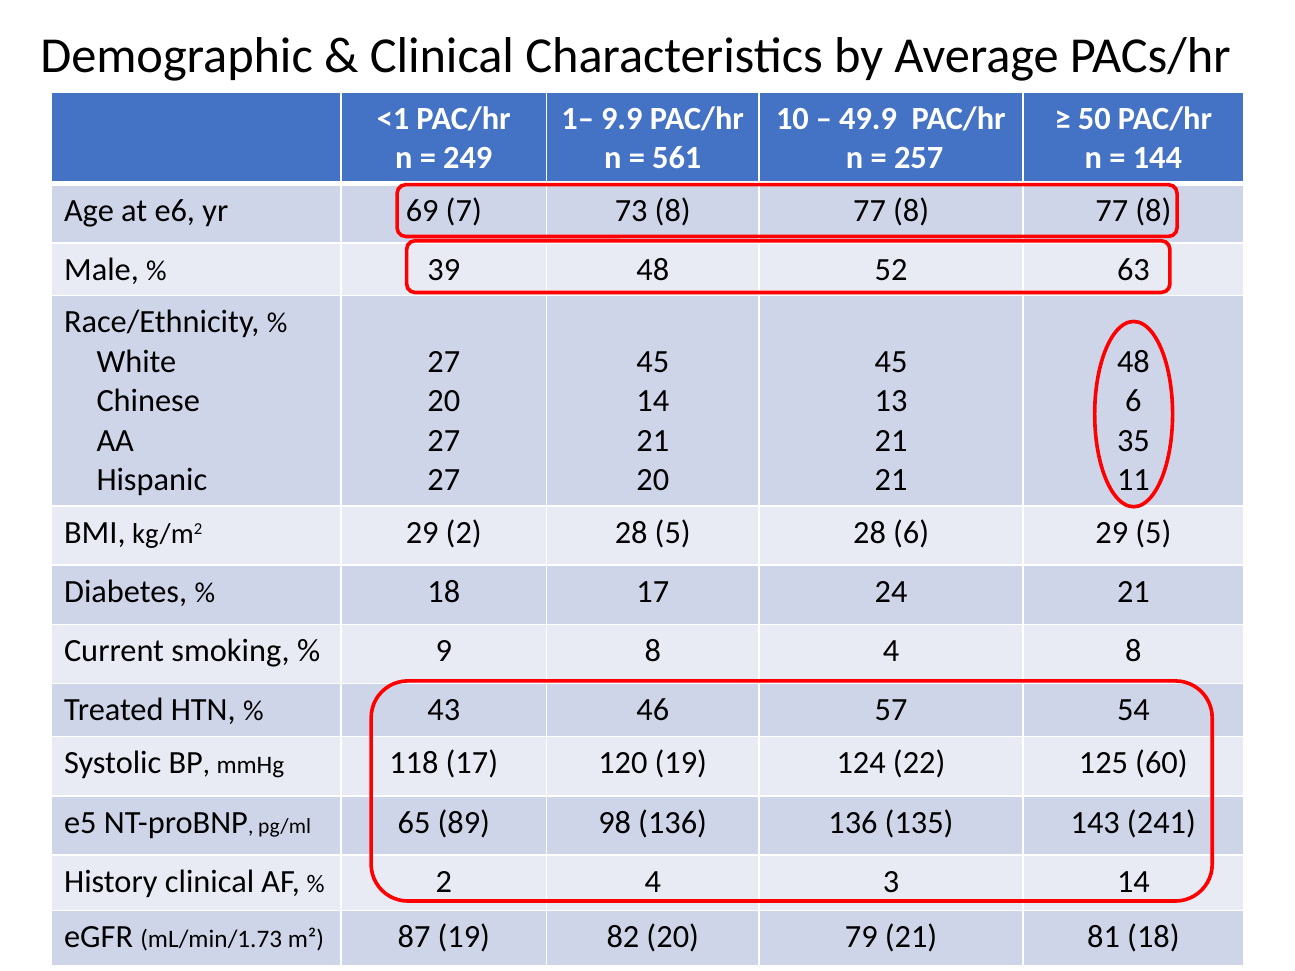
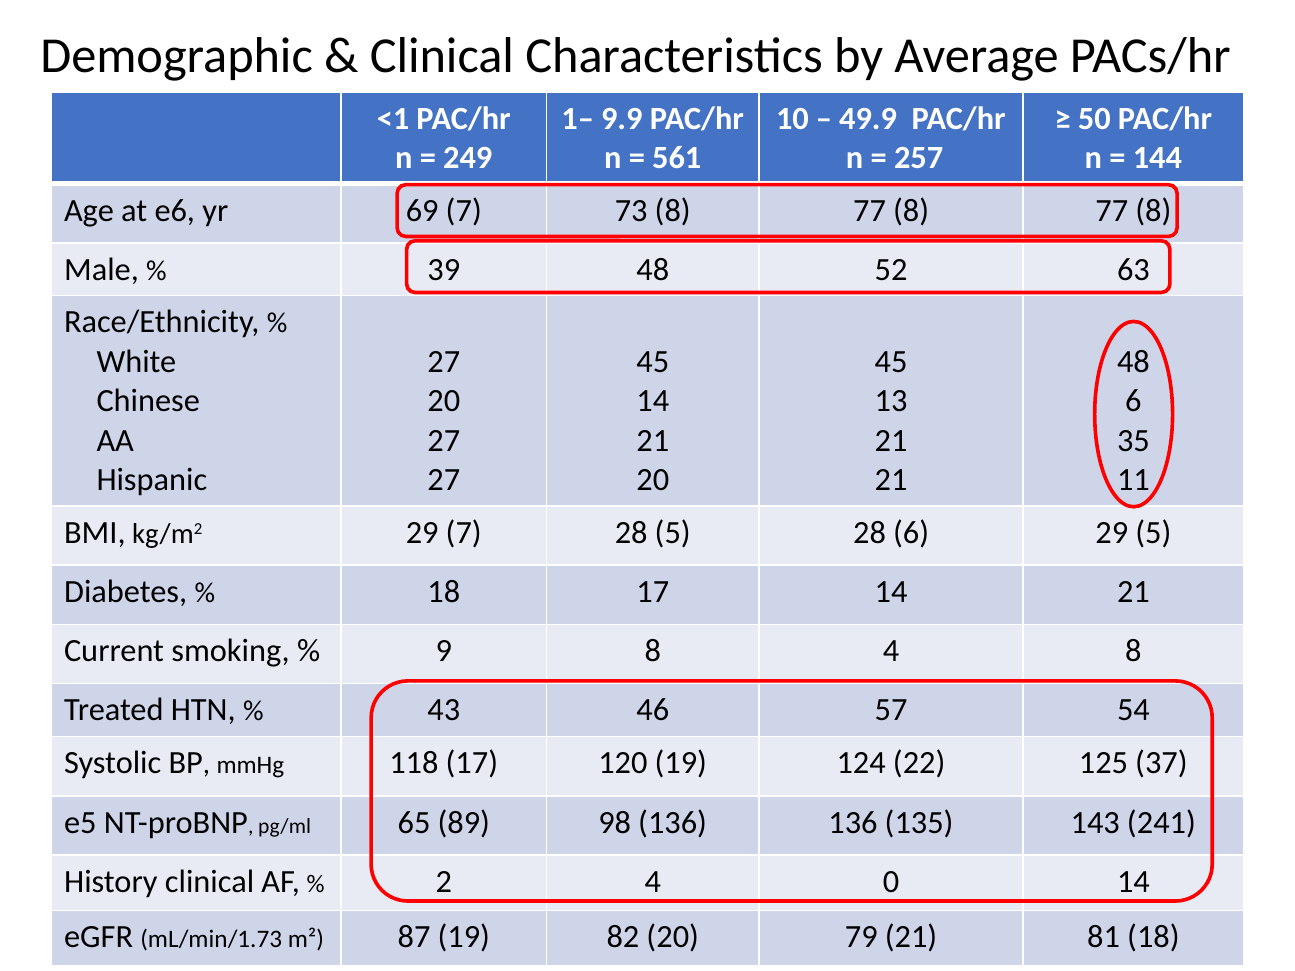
29 2: 2 -> 7
17 24: 24 -> 14
60: 60 -> 37
3: 3 -> 0
